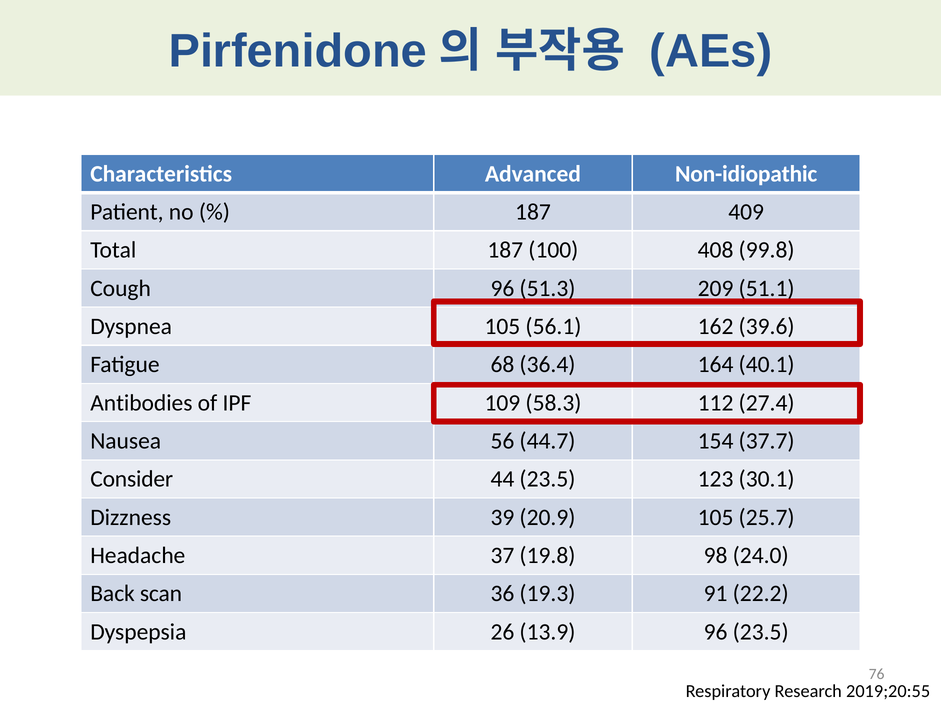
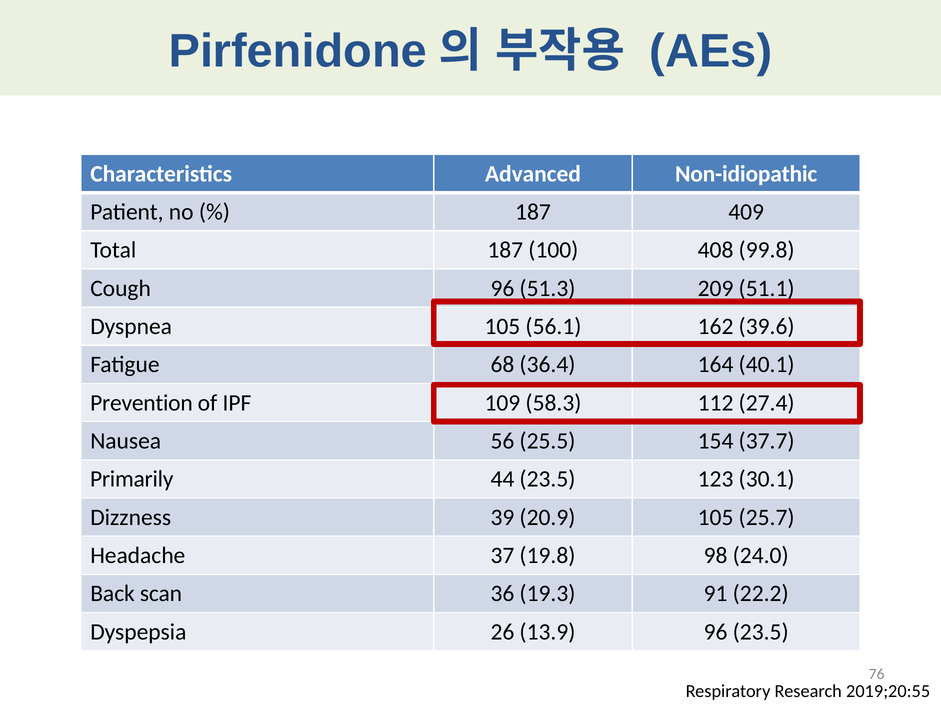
Antibodies: Antibodies -> Prevention
44.7: 44.7 -> 25.5
Consider: Consider -> Primarily
